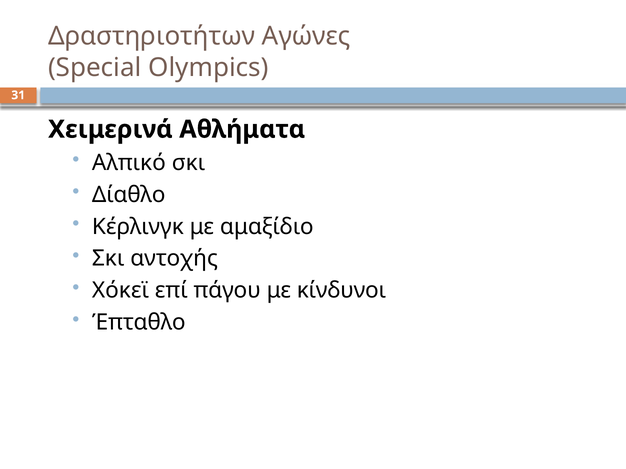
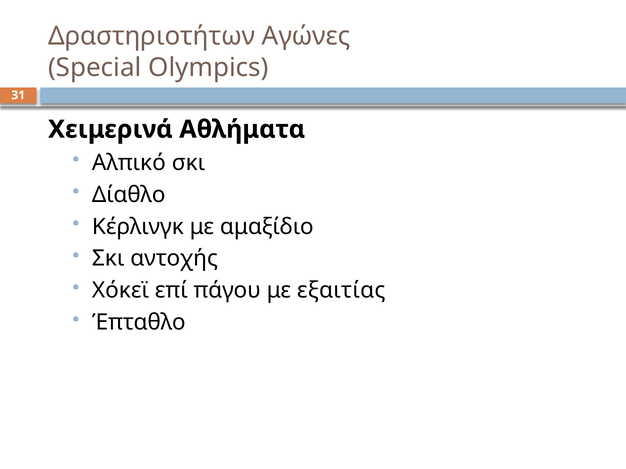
κίνδυνοι: κίνδυνοι -> εξαιτίας
